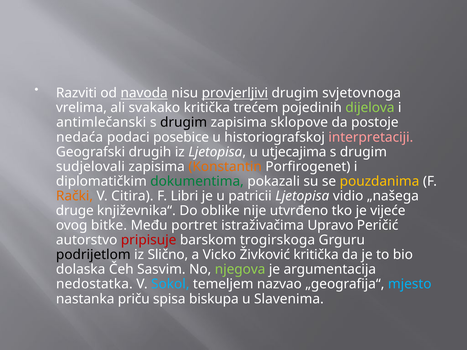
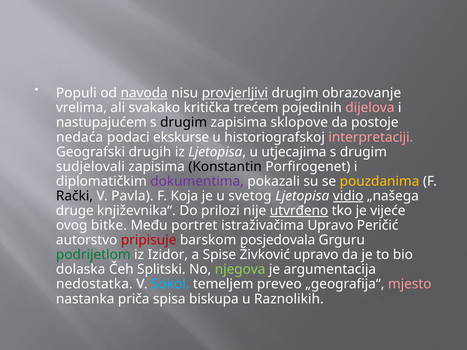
Razviti: Razviti -> Populi
svjetovnoga: svjetovnoga -> obrazovanje
dijelova colour: light green -> pink
antimlečanski: antimlečanski -> nastupajućem
posebice: posebice -> ekskurse
Konstantin colour: orange -> black
dokumentima colour: green -> purple
Rački colour: orange -> black
Citira: Citira -> Pavla
Libri: Libri -> Koja
patricii: patricii -> svetog
vidio underline: none -> present
oblike: oblike -> prilozi
utvrđeno underline: none -> present
trogirskoga: trogirskoga -> posjedovala
podrijetlom colour: black -> green
Slično: Slično -> Izidor
Vicko: Vicko -> Spise
Živković kritička: kritička -> upravo
Sasvim: Sasvim -> Splitski
nazvao: nazvao -> preveo
mjesto colour: light blue -> pink
priču: priču -> priča
Slavenima: Slavenima -> Raznolikih
